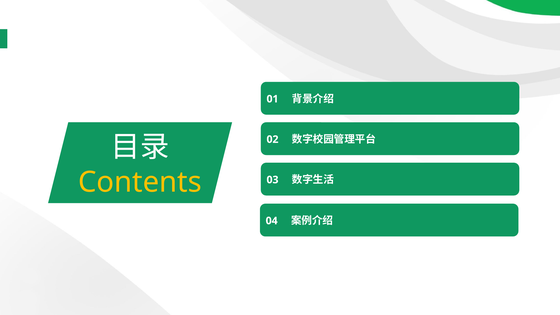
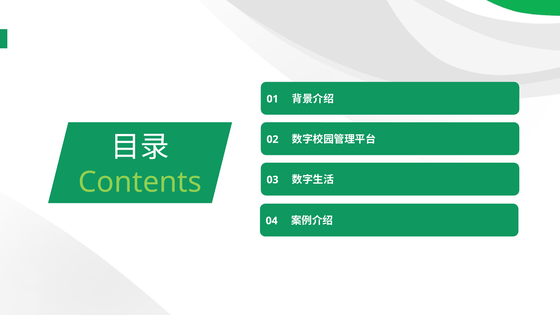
Contents colour: yellow -> light green
